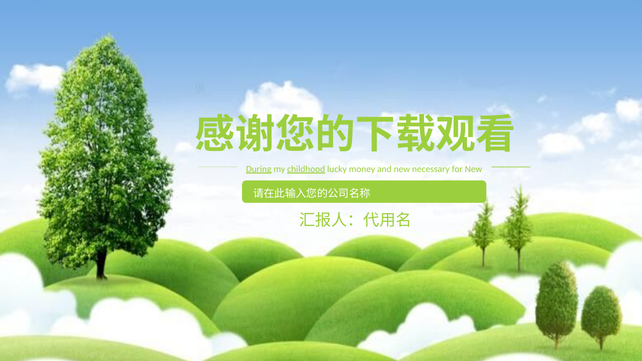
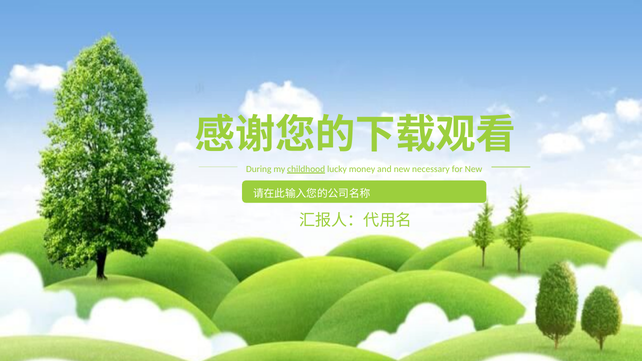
During underline: present -> none
